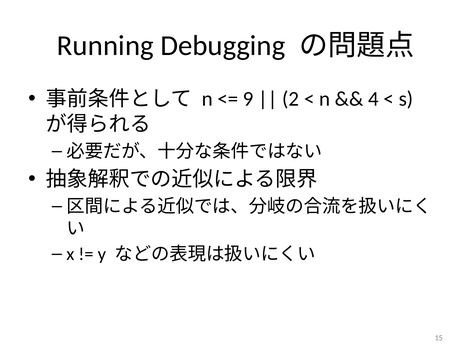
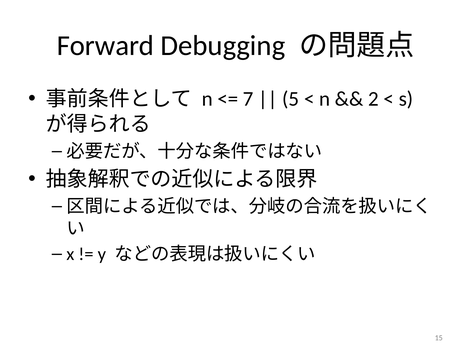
Running: Running -> Forward
9: 9 -> 7
2: 2 -> 5
4: 4 -> 2
